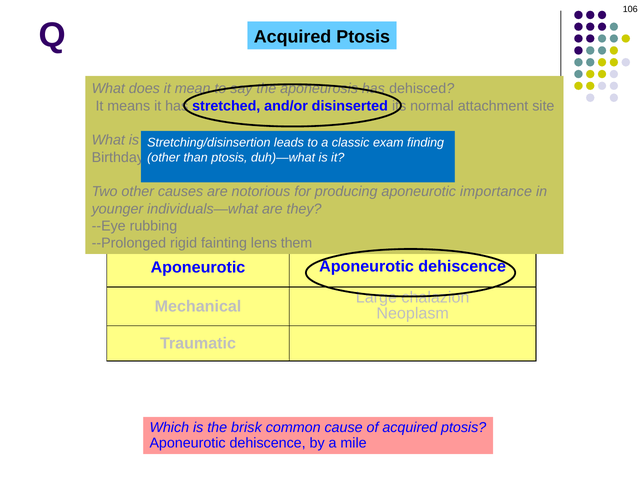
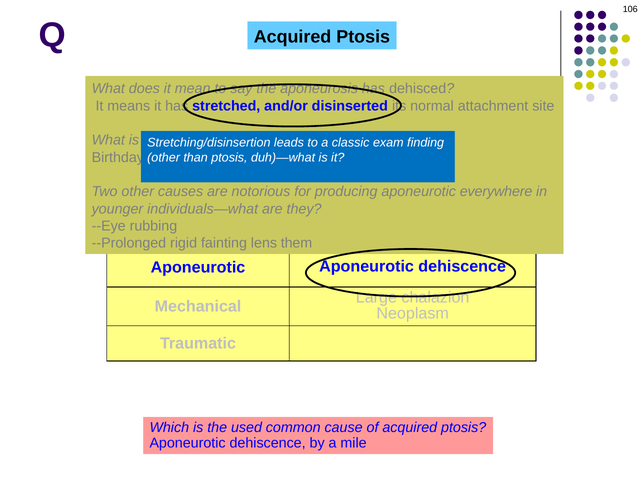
importance: importance -> everywhere
brisk: brisk -> used
